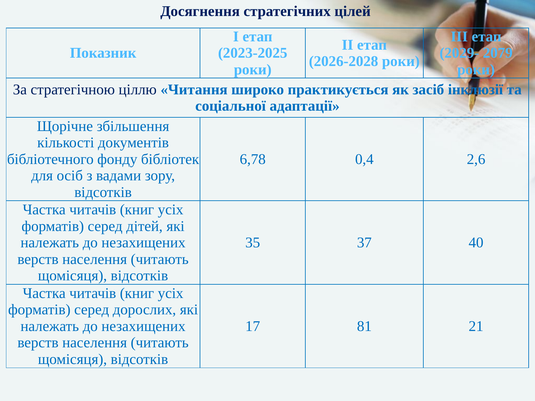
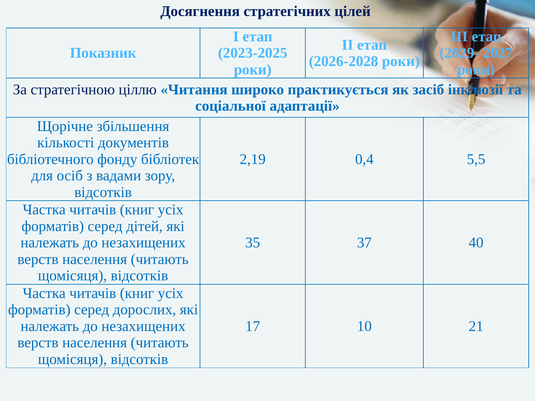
2079: 2079 -> 2027
6,78: 6,78 -> 2,19
2,6: 2,6 -> 5,5
81: 81 -> 10
